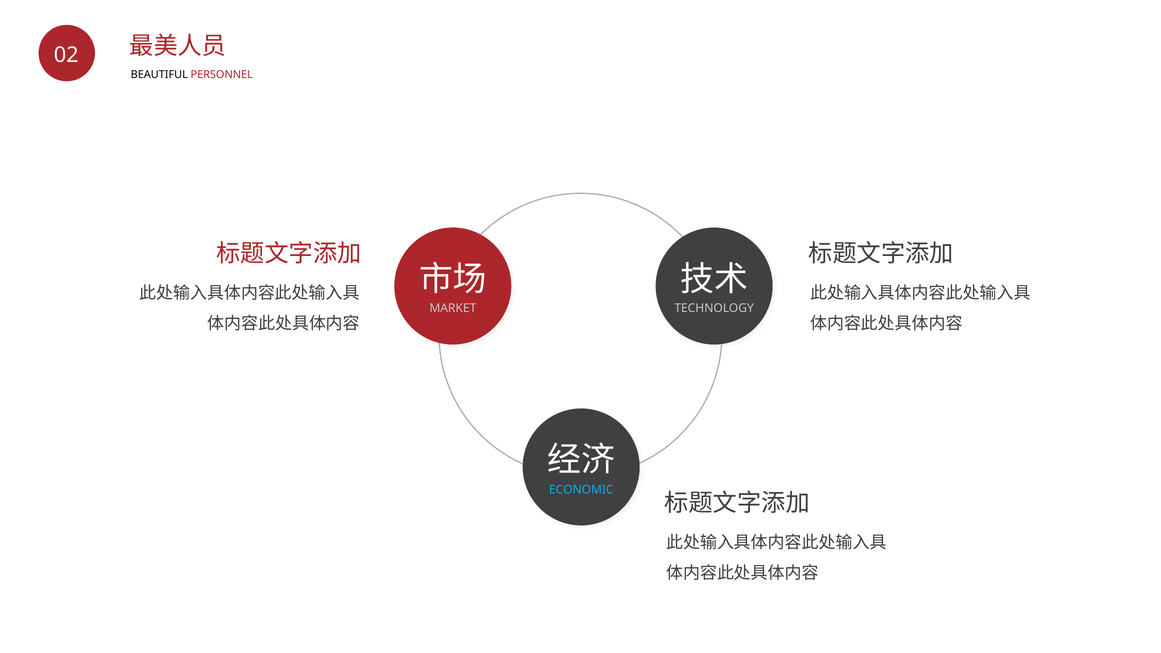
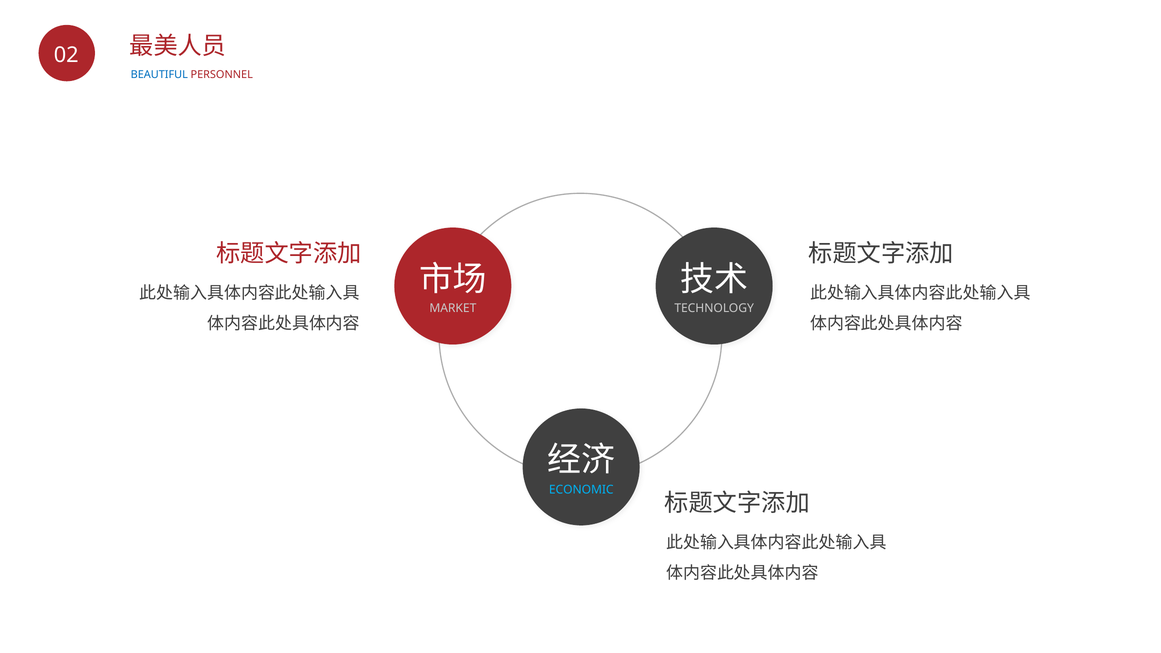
BEAUTIFUL colour: black -> blue
